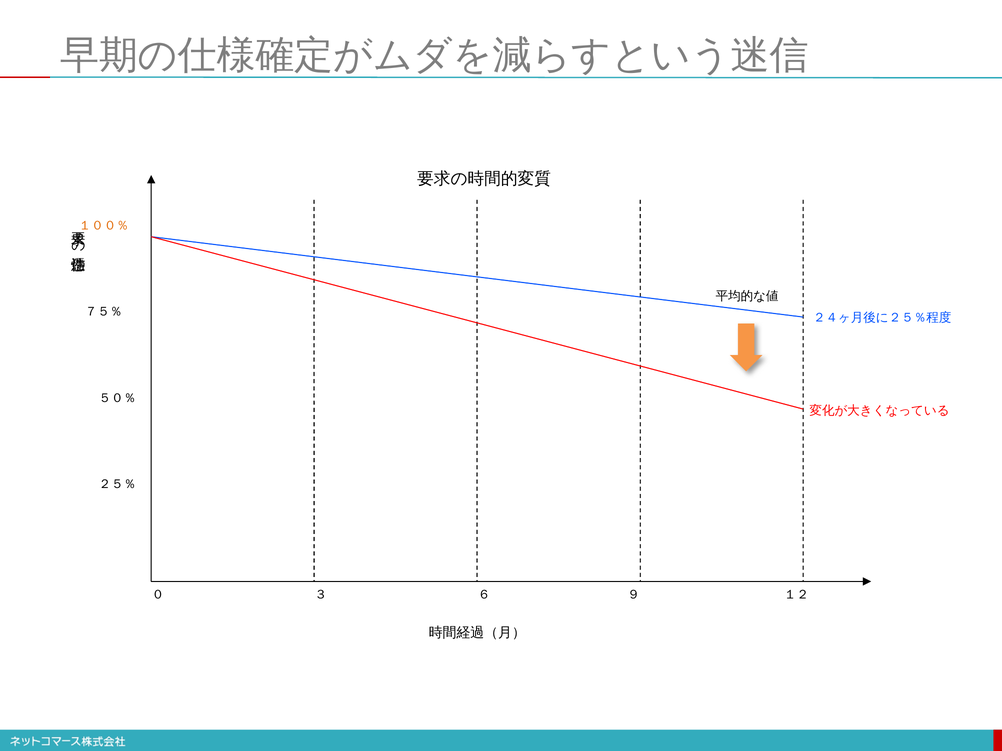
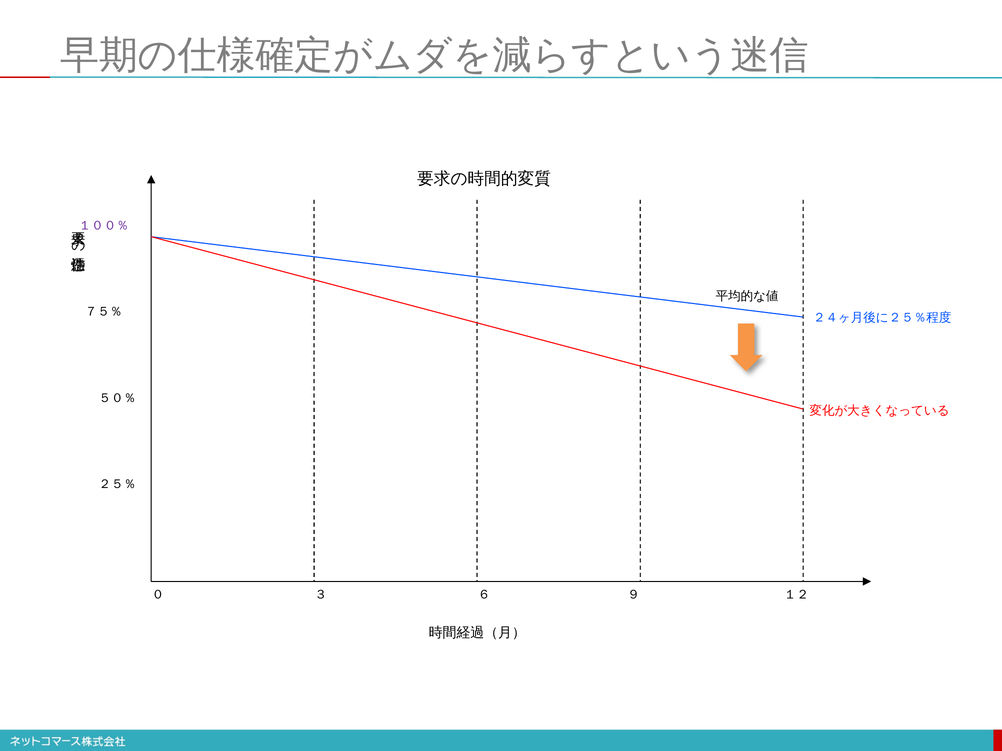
１００％ colour: orange -> purple
